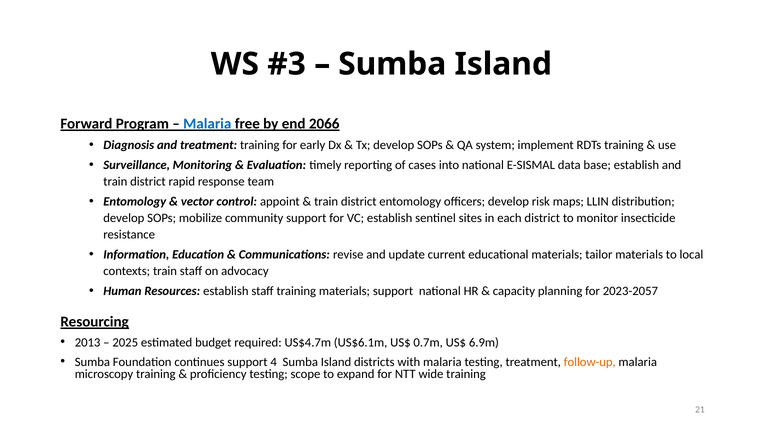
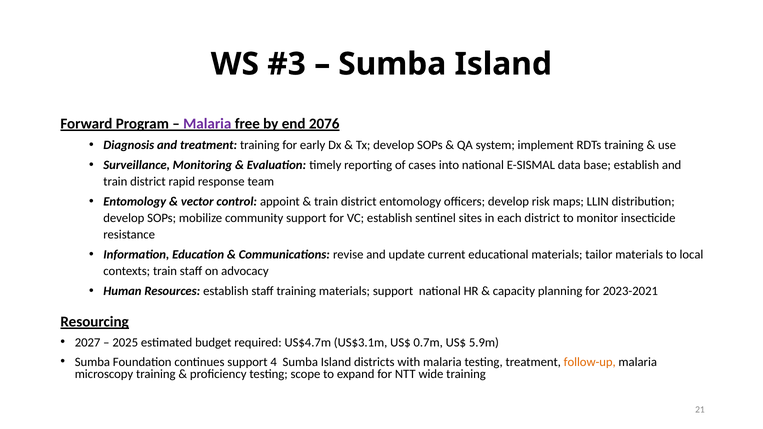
Malaria at (207, 124) colour: blue -> purple
2066: 2066 -> 2076
2023-2057: 2023-2057 -> 2023-2021
2013: 2013 -> 2027
US$6.1m: US$6.1m -> US$3.1m
6.9m: 6.9m -> 5.9m
